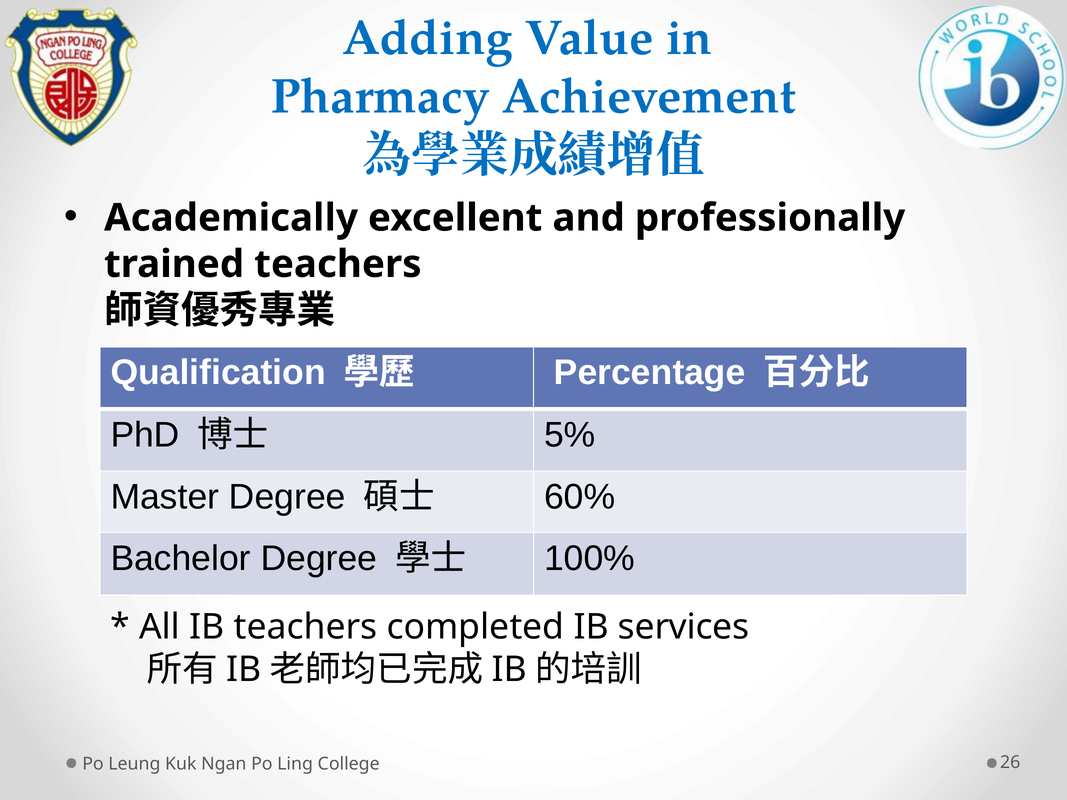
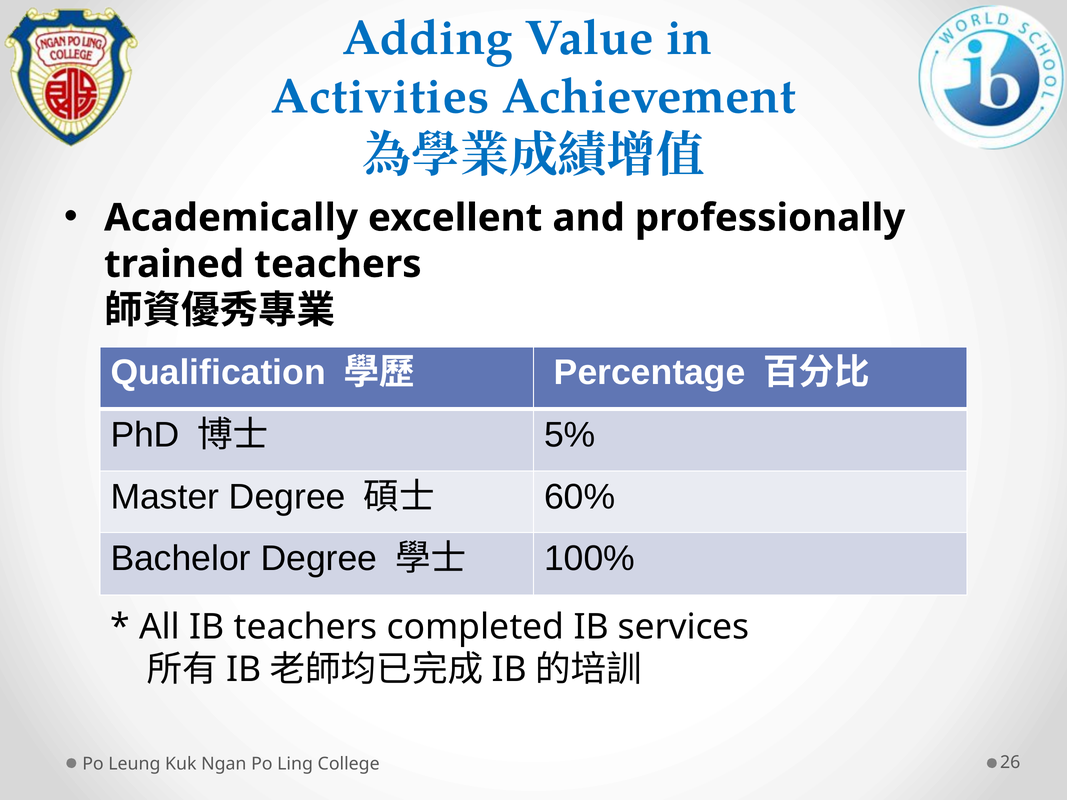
Pharmacy: Pharmacy -> Activities
